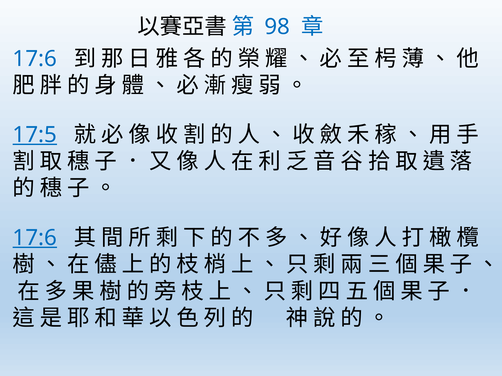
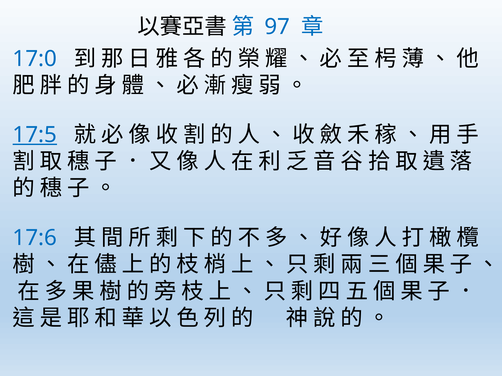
98: 98 -> 97
17:6 at (35, 59): 17:6 -> 17:0
17:6 at (35, 238) underline: present -> none
